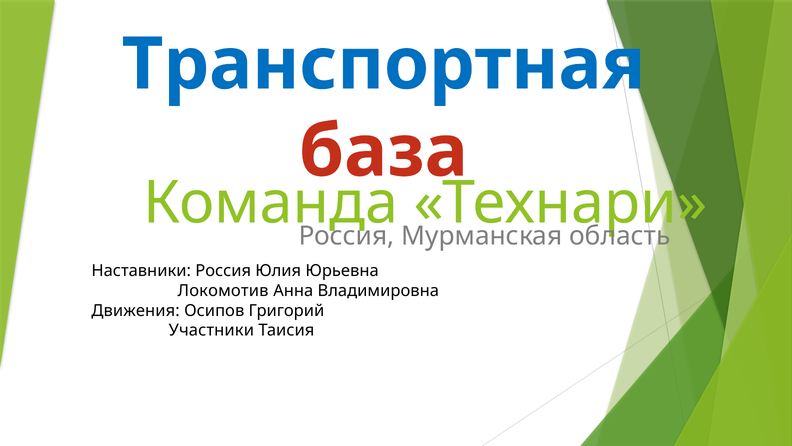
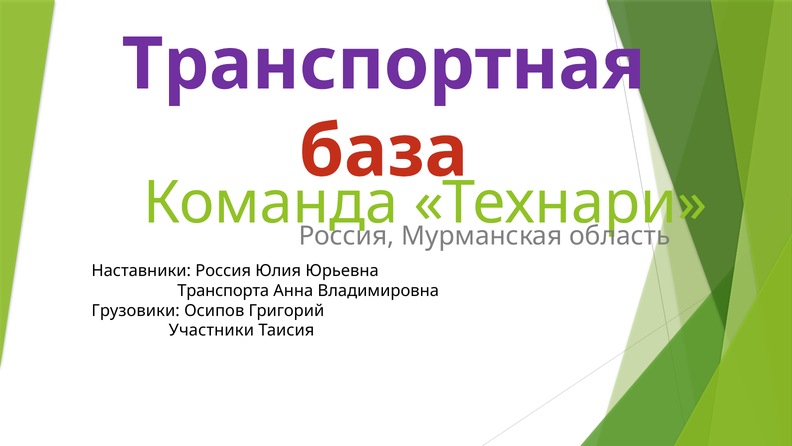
Транспортная colour: blue -> purple
Локомотив: Локомотив -> Транспорта
Движения: Движения -> Грузовики
